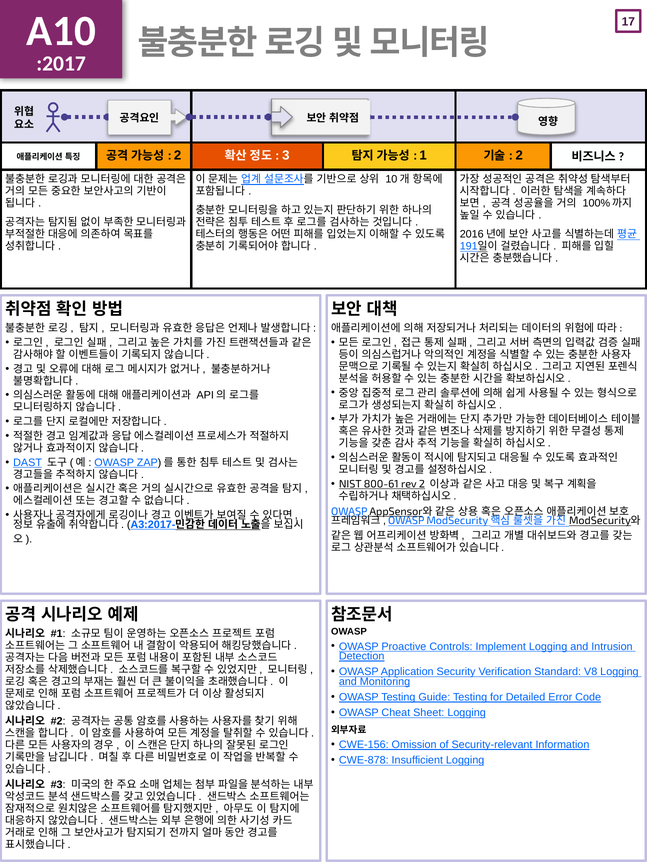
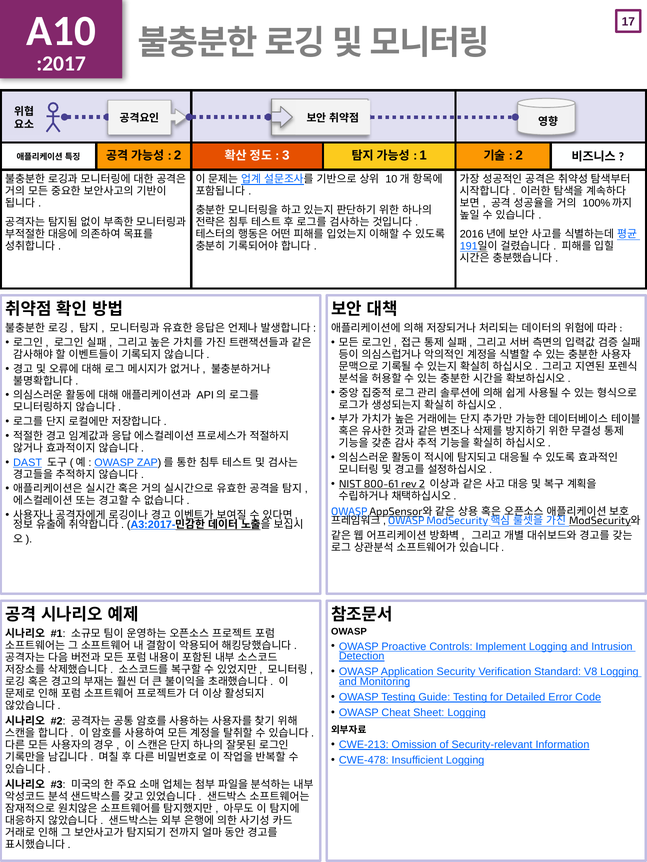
CWE-156: CWE-156 -> CWE-213
CWE-878: CWE-878 -> CWE-478
